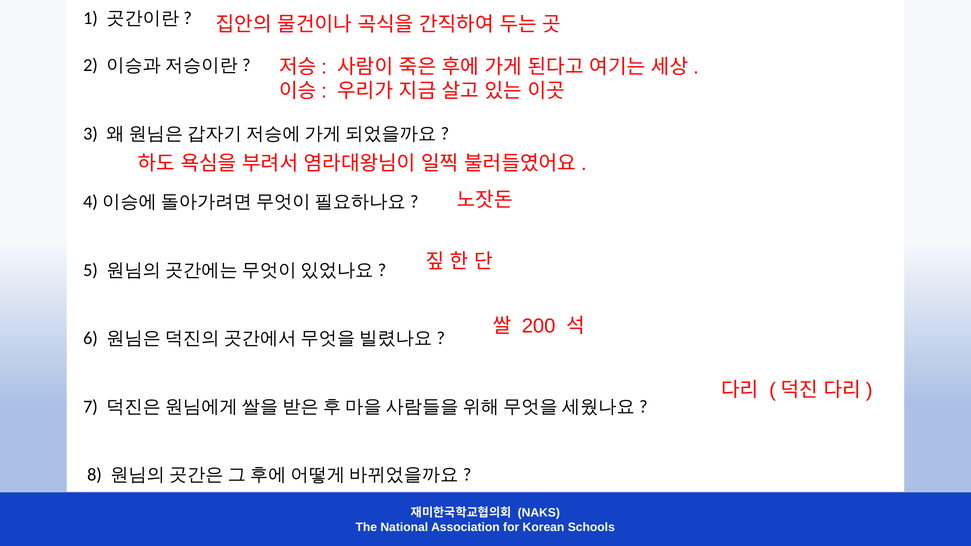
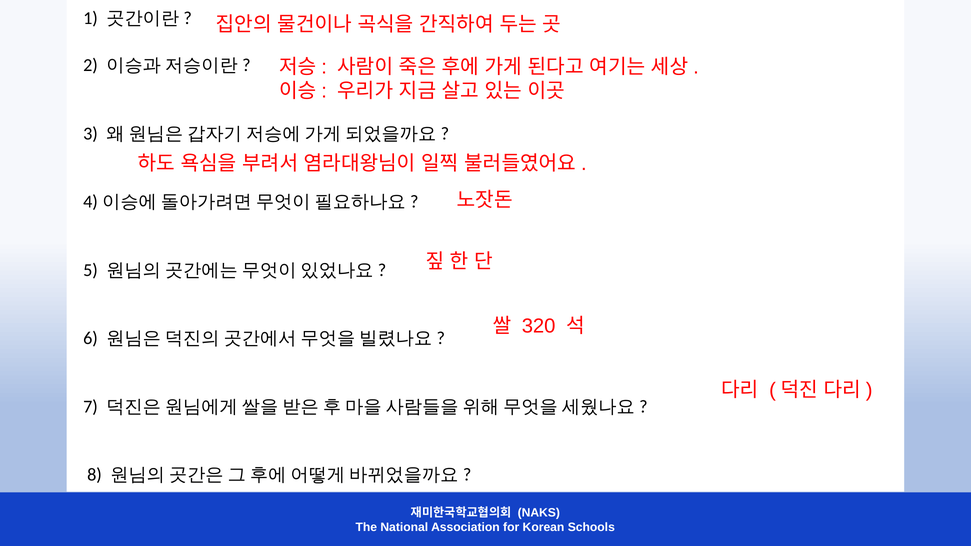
200: 200 -> 320
